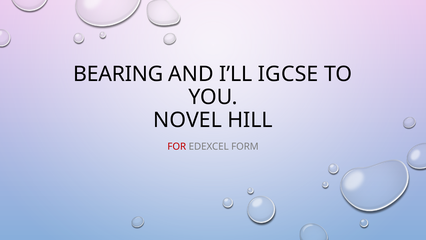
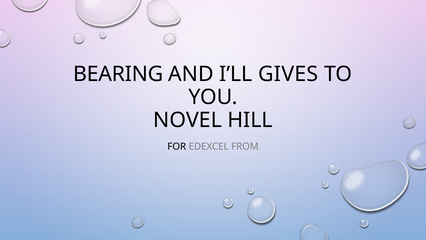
IGCSE: IGCSE -> GIVES
FOR colour: red -> black
FORM: FORM -> FROM
